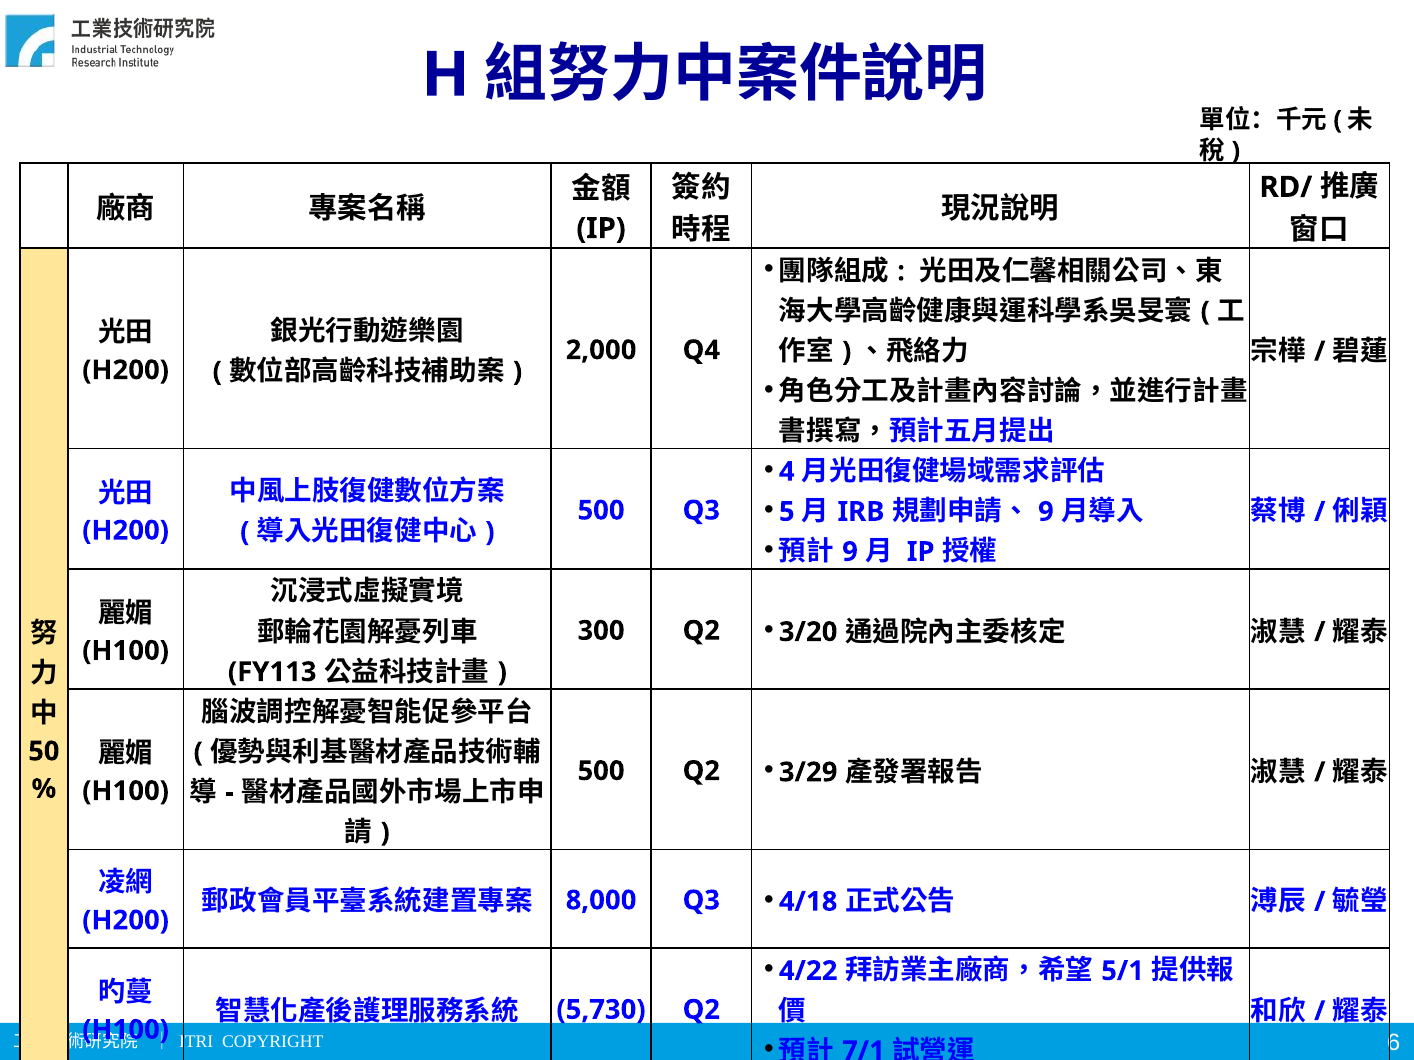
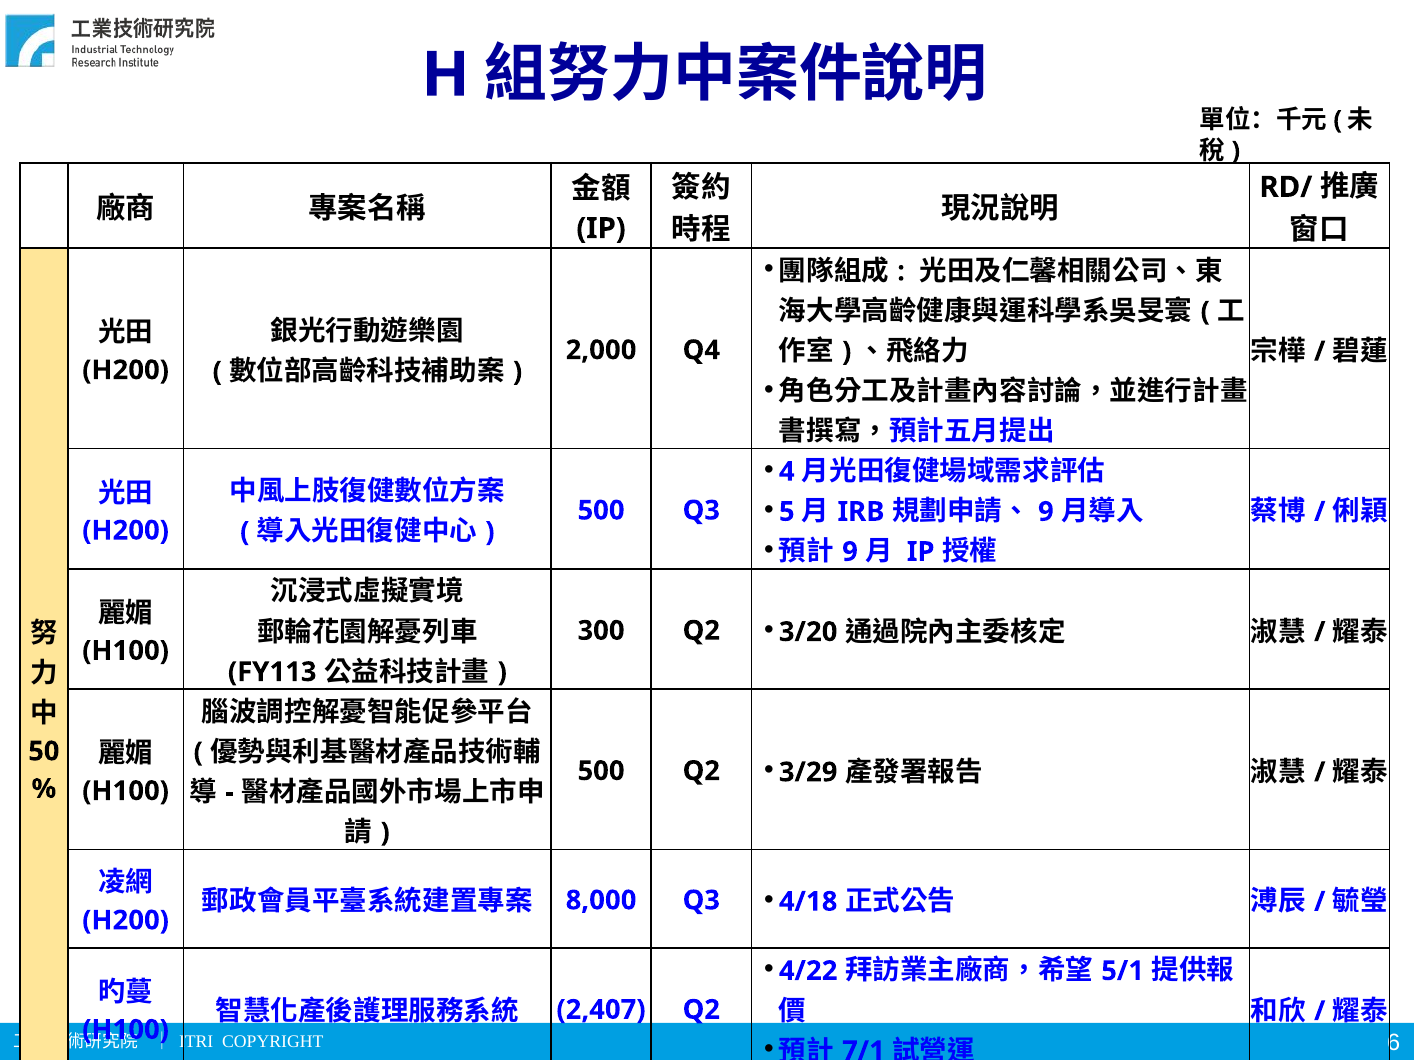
5,730: 5,730 -> 2,407
